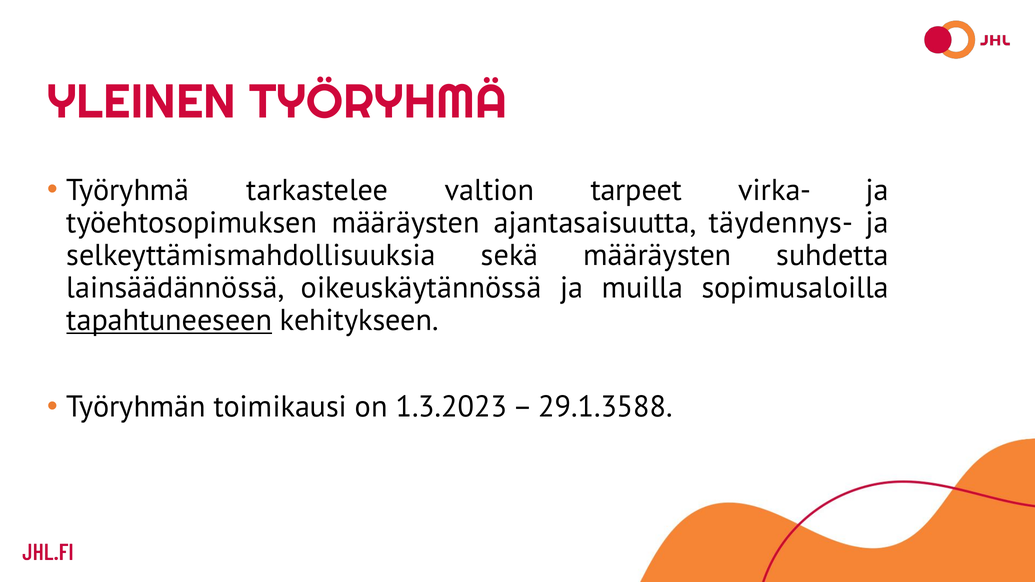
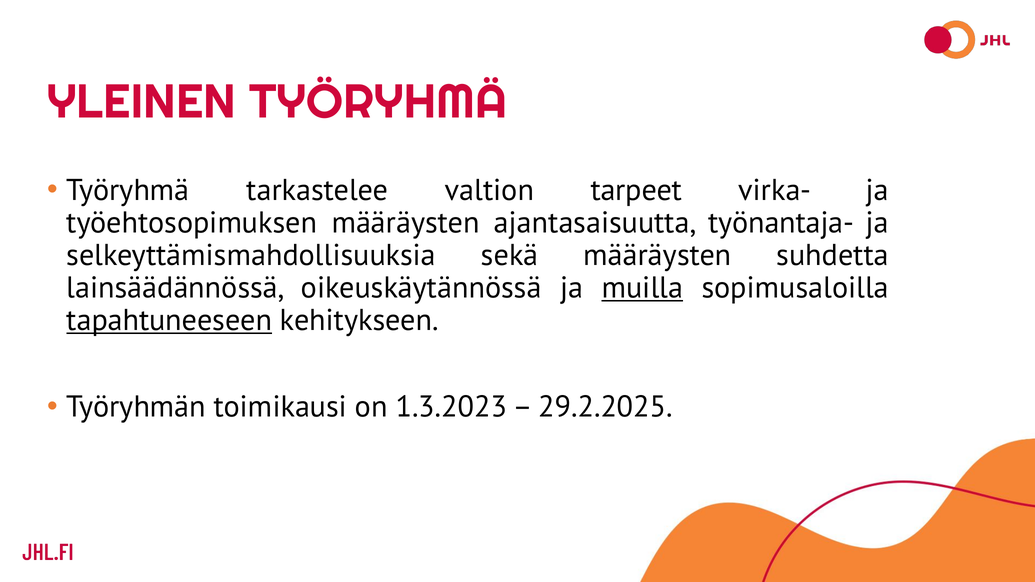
täydennys-: täydennys- -> työnantaja-
muilla underline: none -> present
29.1.3588: 29.1.3588 -> 29.2.2025
